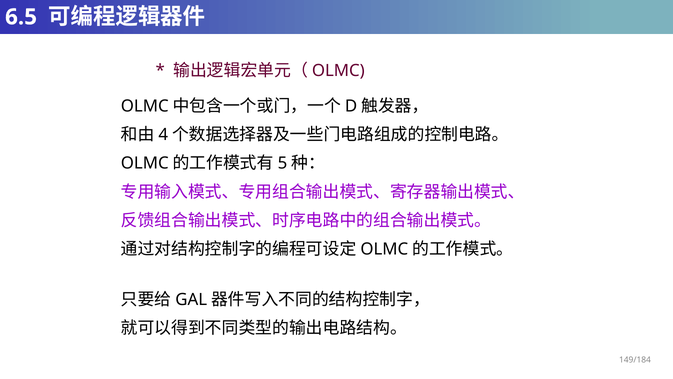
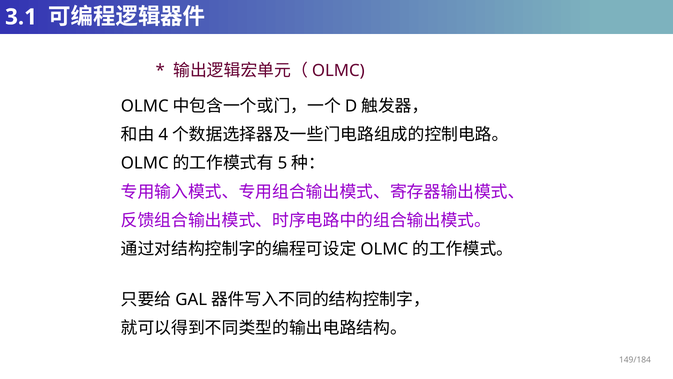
6.5: 6.5 -> 3.1
